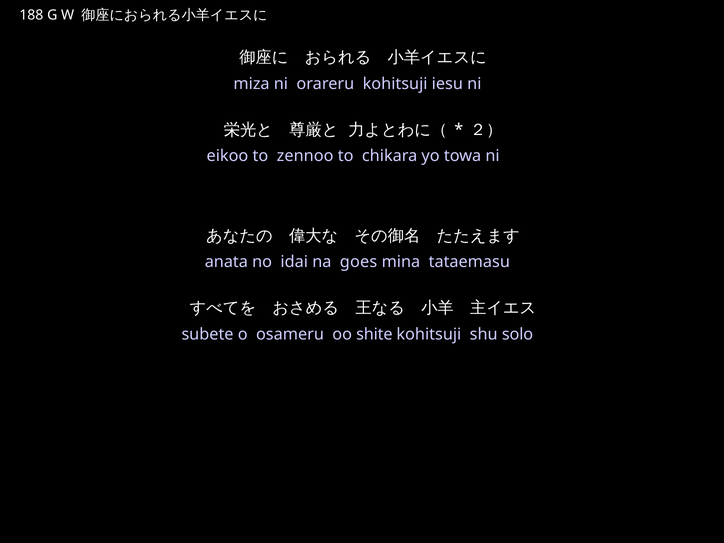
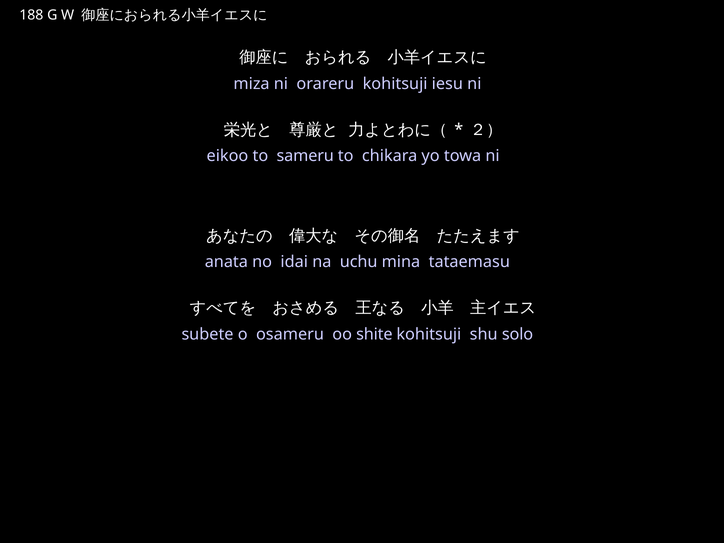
zennoo: zennoo -> sameru
goes: goes -> uchu
